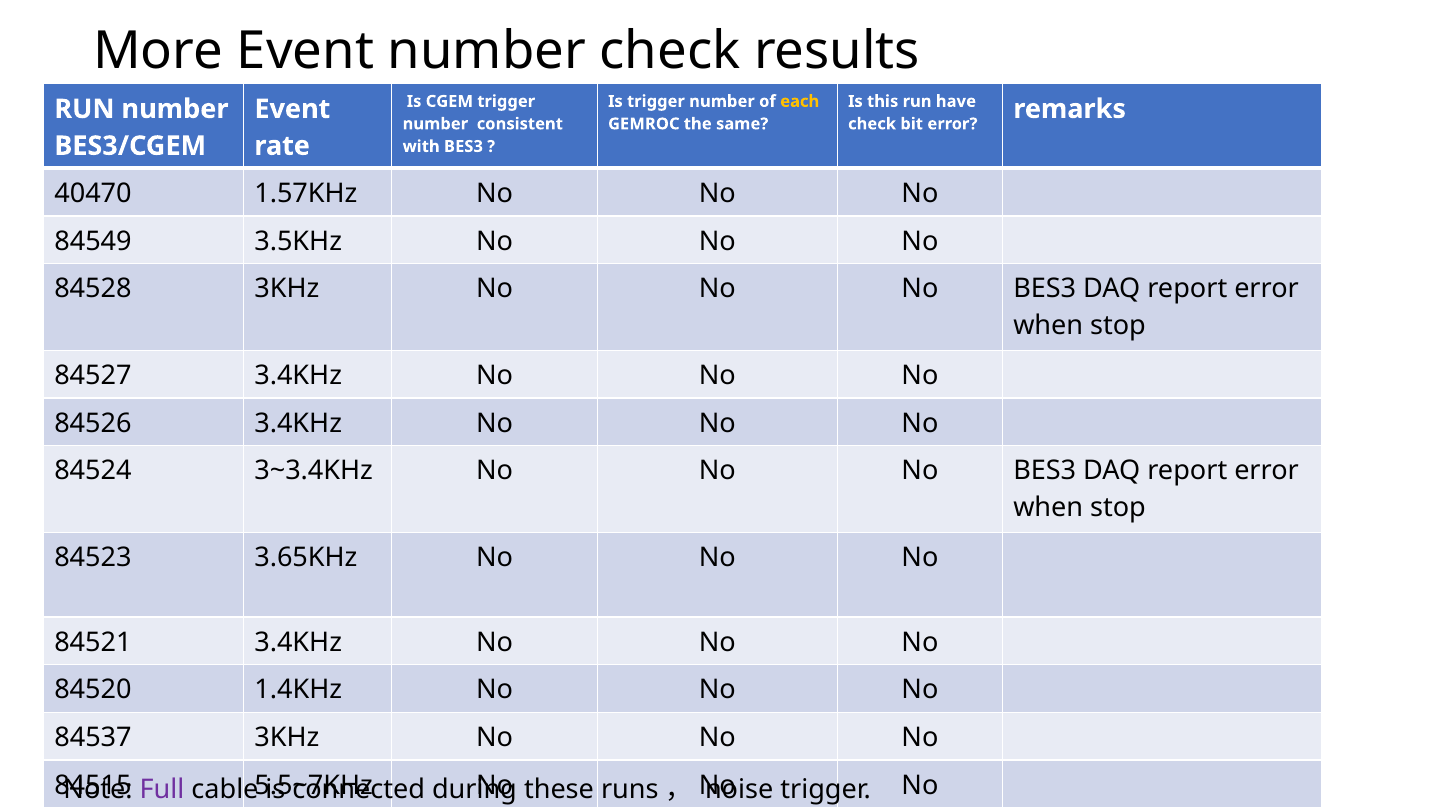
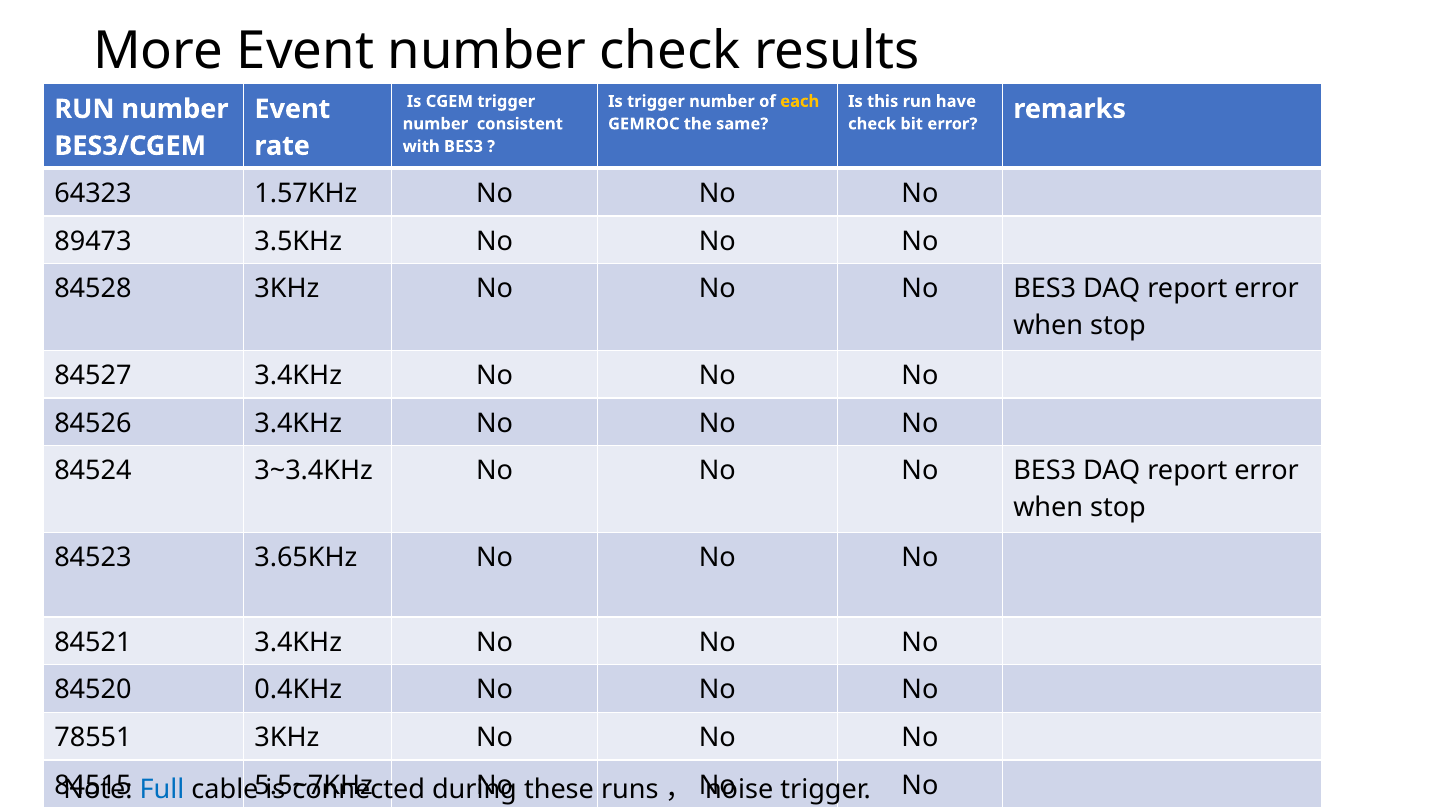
40470: 40470 -> 64323
84549: 84549 -> 89473
1.4KHz: 1.4KHz -> 0.4KHz
84537: 84537 -> 78551
Full colour: purple -> blue
